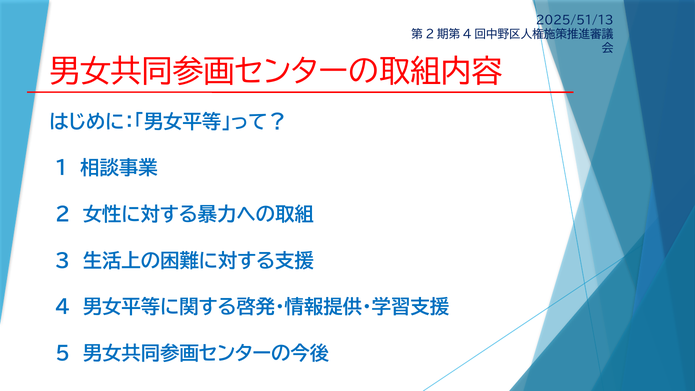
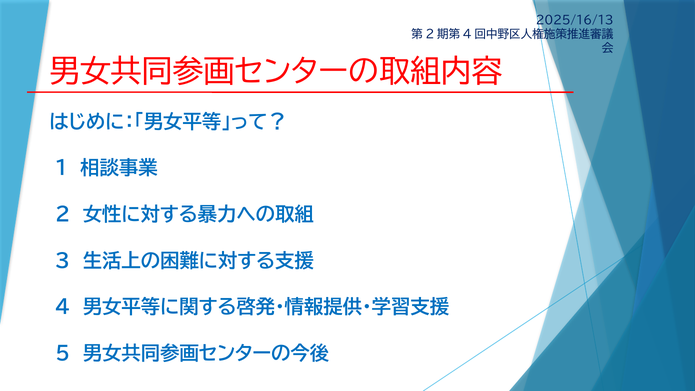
2025/51/13: 2025/51/13 -> 2025/16/13
